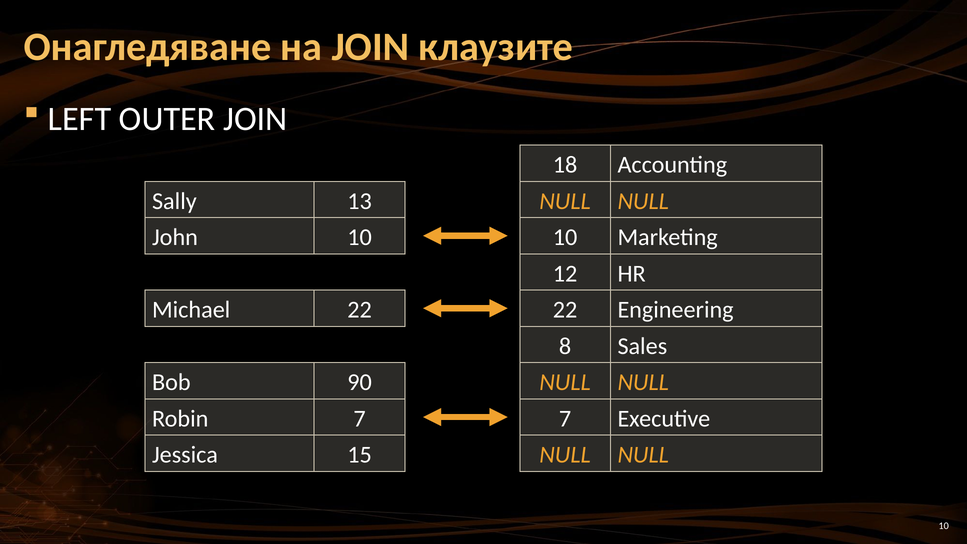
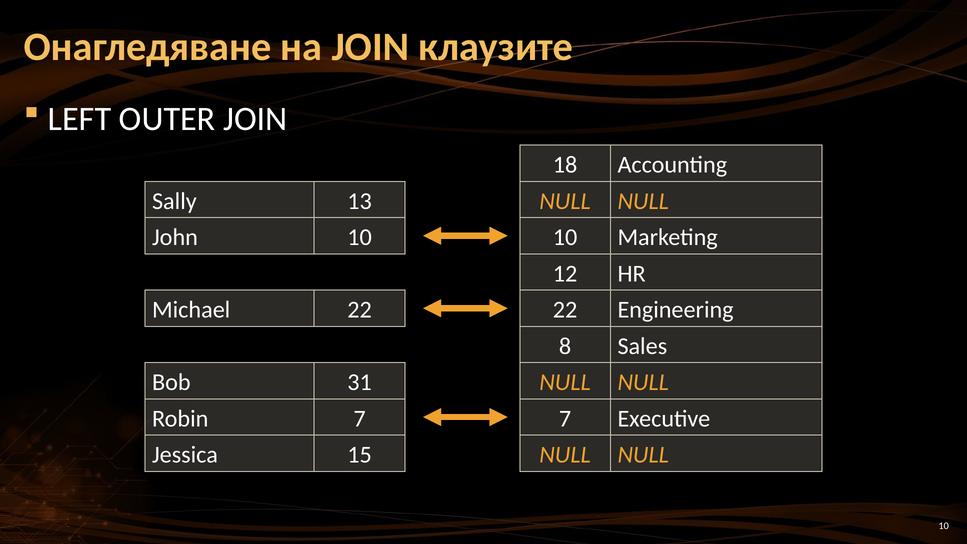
90: 90 -> 31
